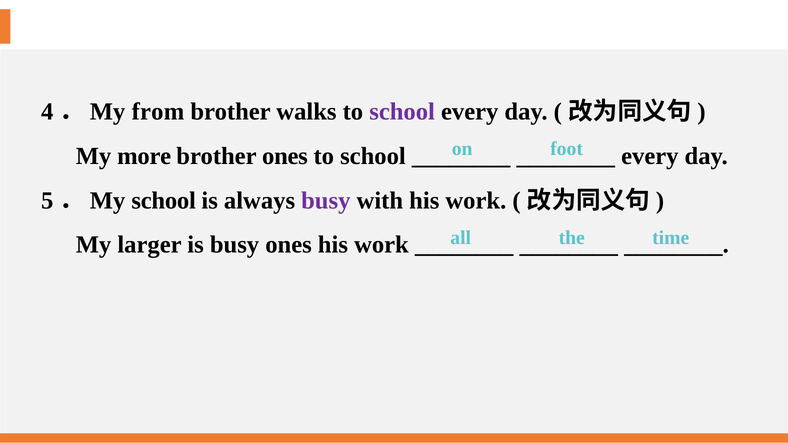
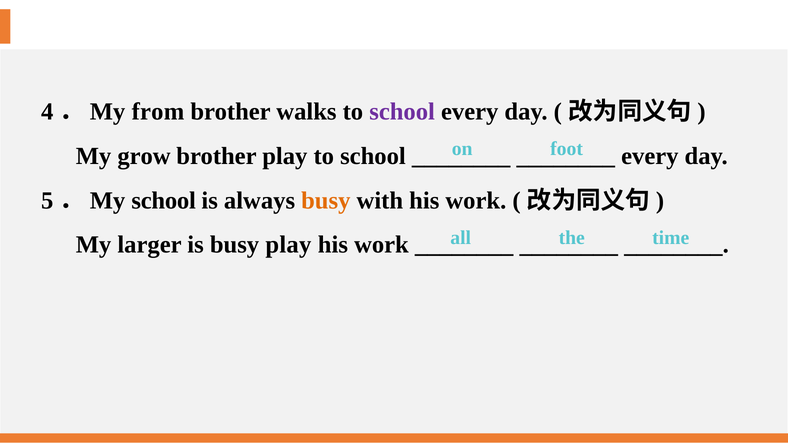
more: more -> grow
brother ones: ones -> play
busy at (326, 201) colour: purple -> orange
busy ones: ones -> play
